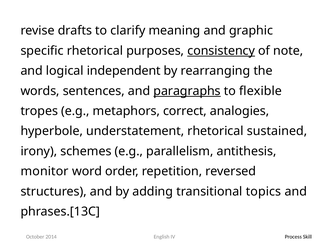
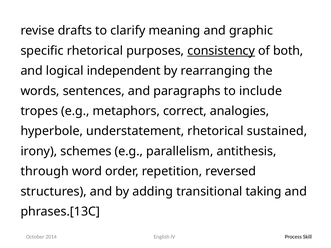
note: note -> both
paragraphs underline: present -> none
flexible: flexible -> include
monitor: monitor -> through
topics: topics -> taking
